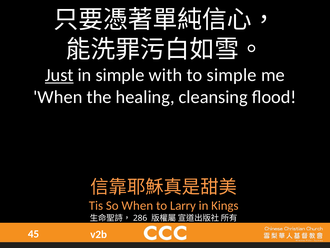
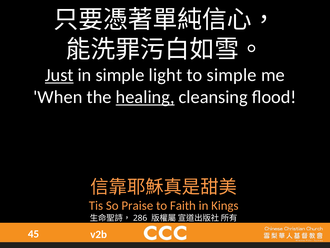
with: with -> light
healing underline: none -> present
So When: When -> Praise
Larry: Larry -> Faith
